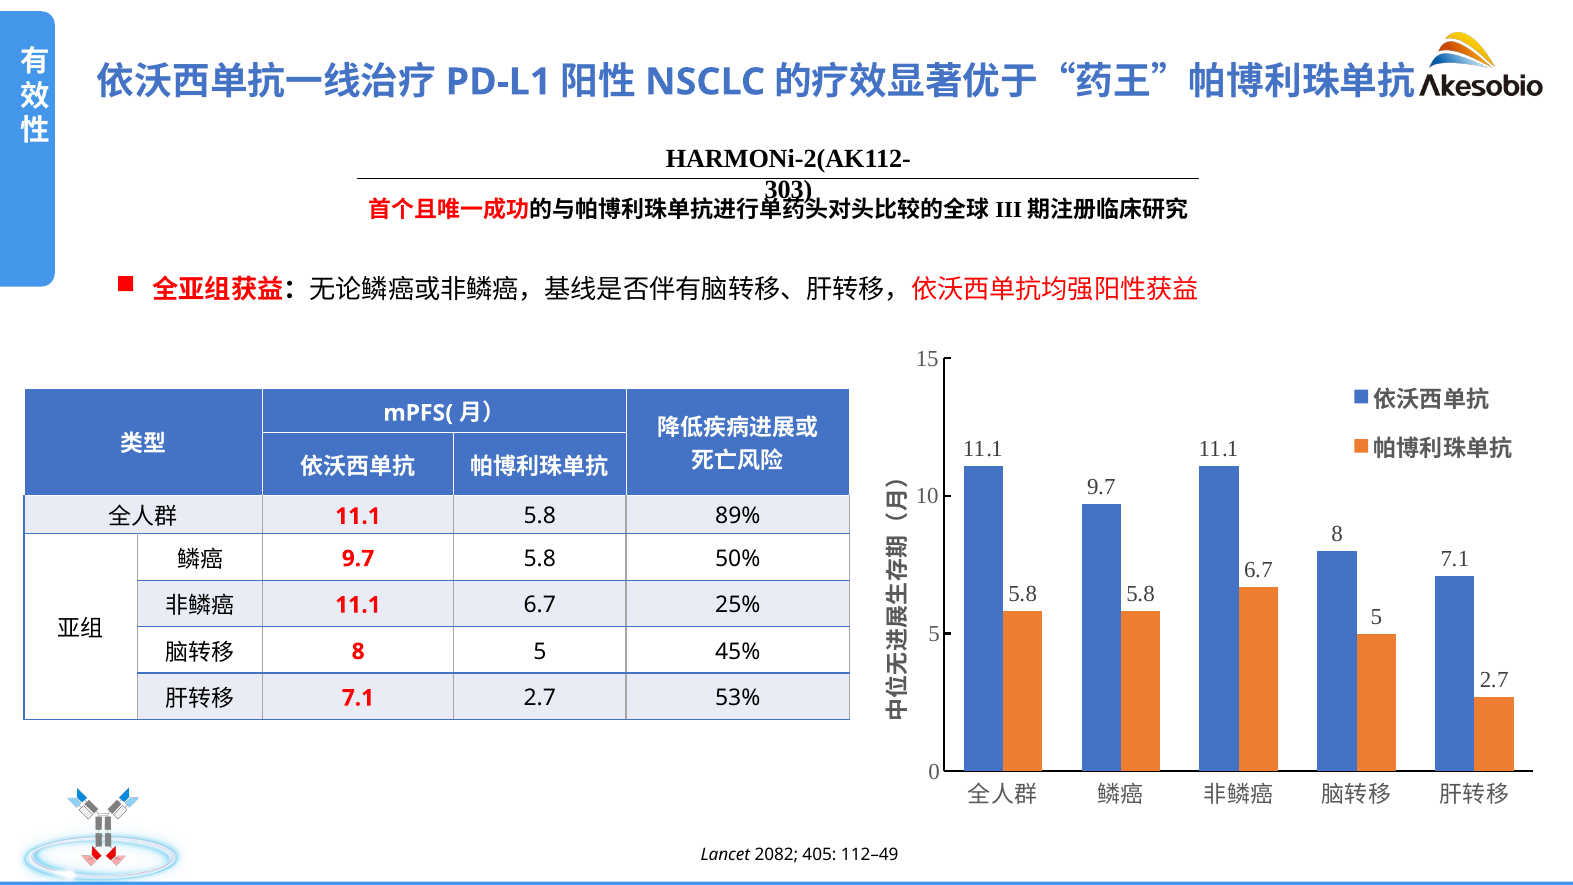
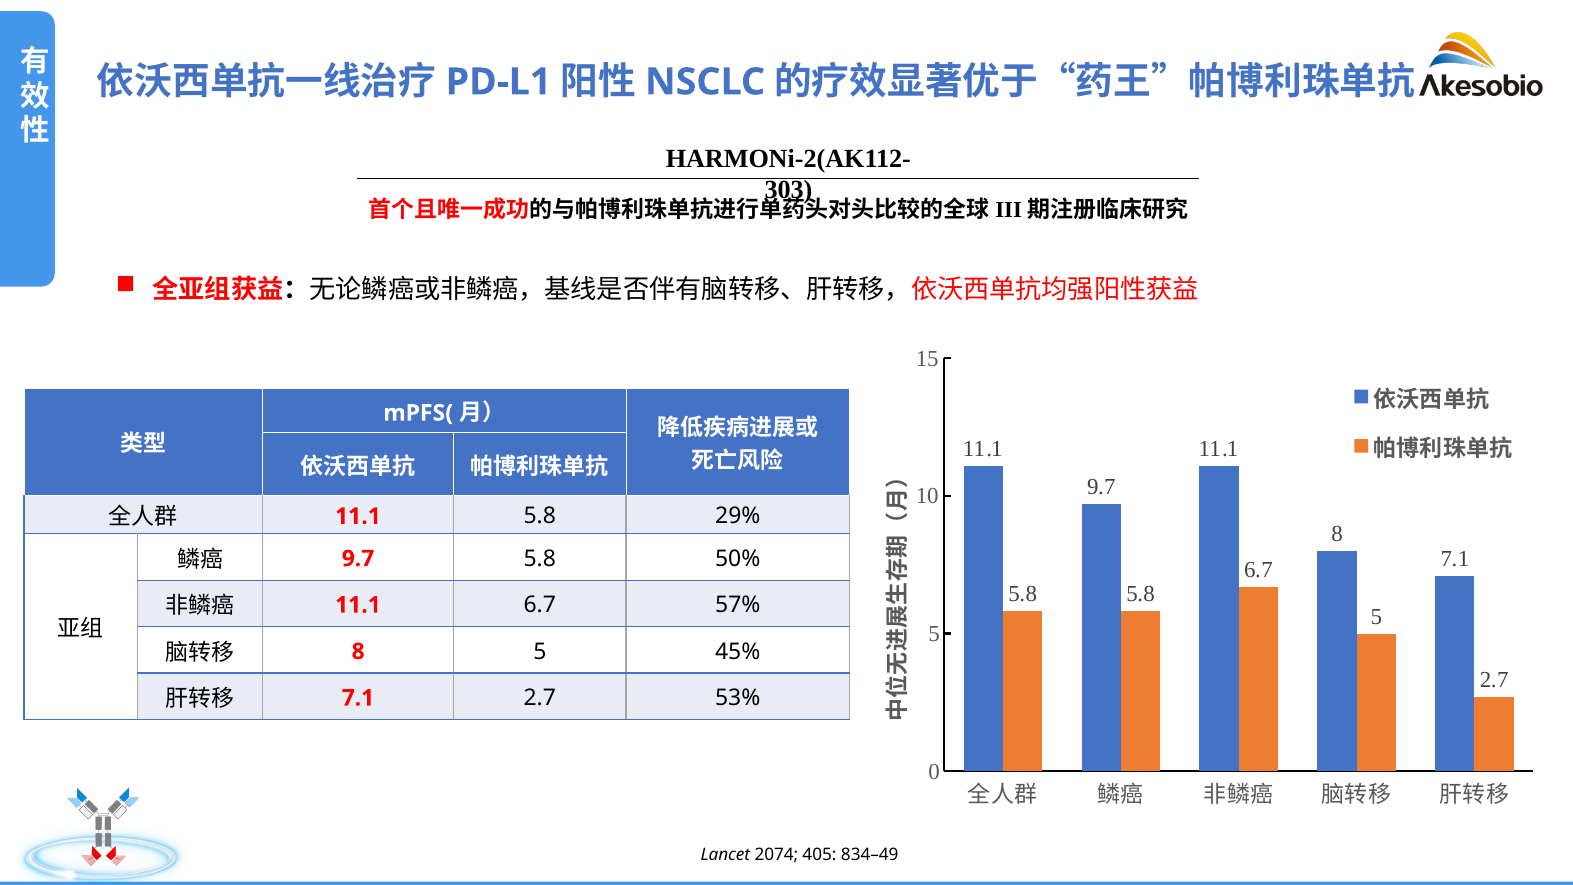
89%: 89% -> 29%
25%: 25% -> 57%
2082: 2082 -> 2074
112–49: 112–49 -> 834–49
